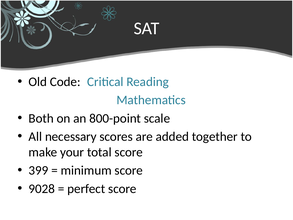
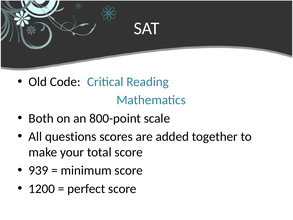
necessary: necessary -> questions
399: 399 -> 939
9028: 9028 -> 1200
